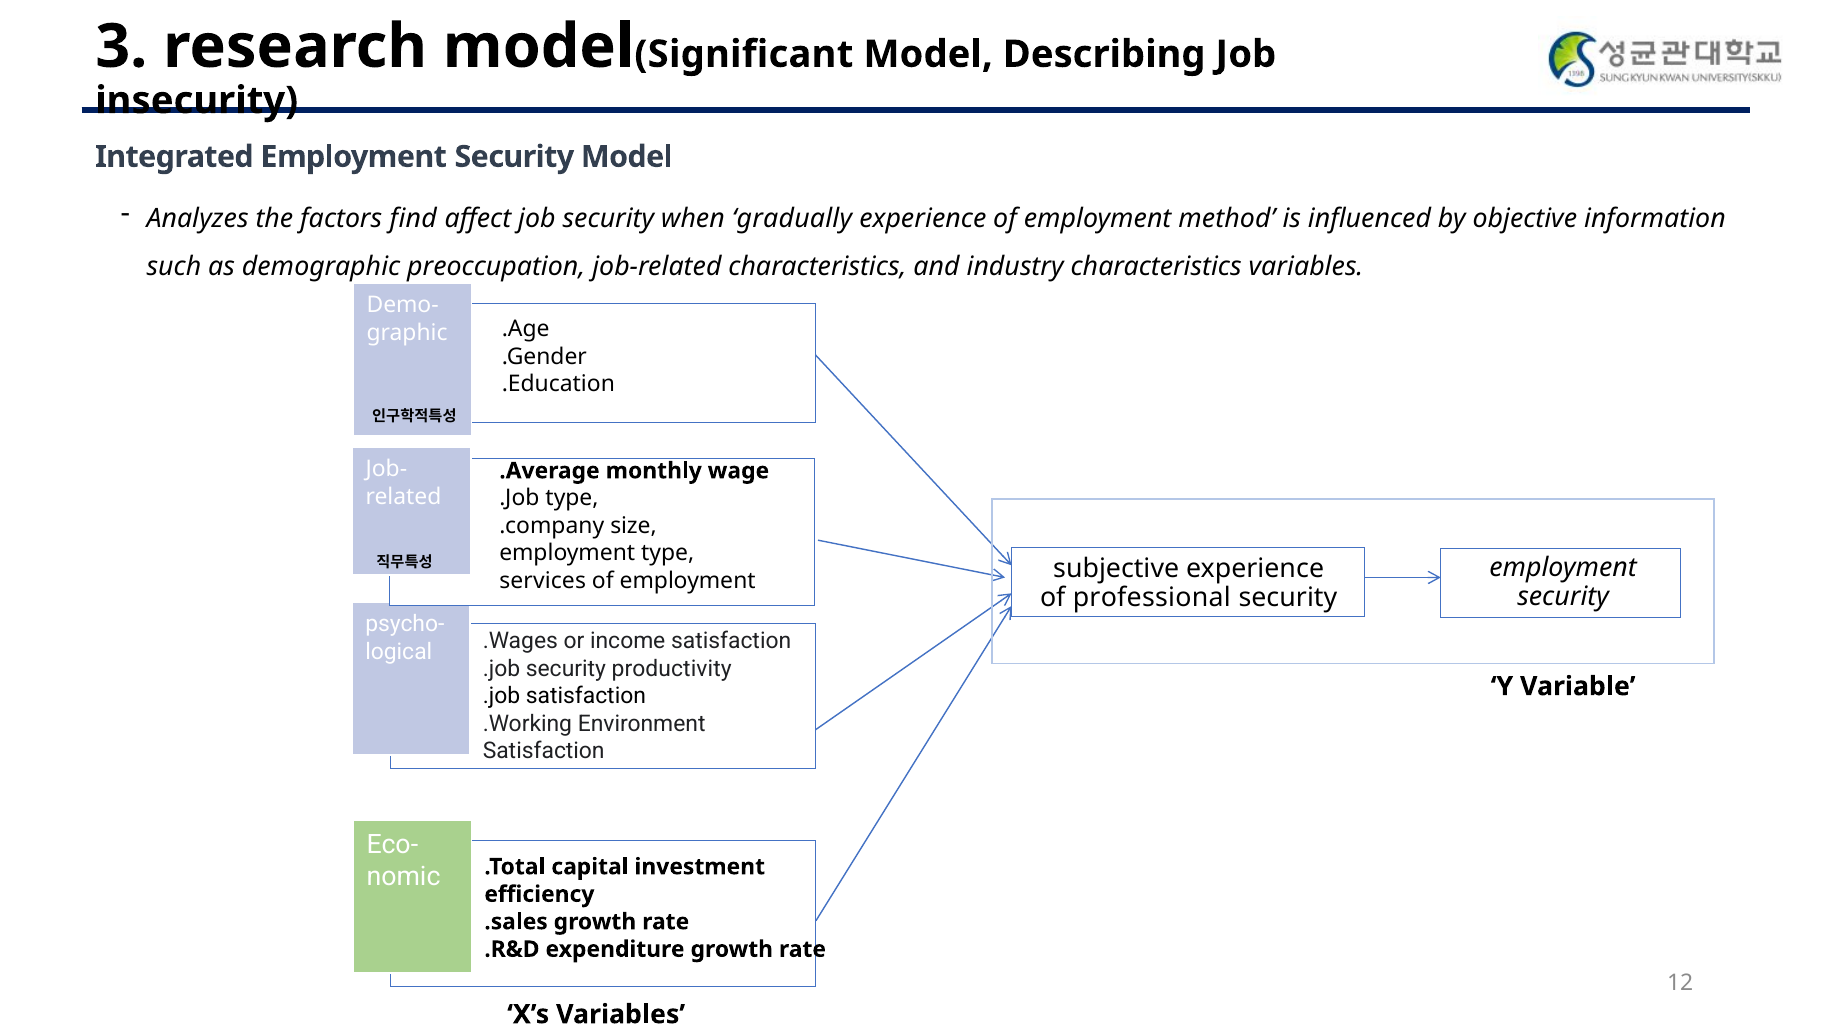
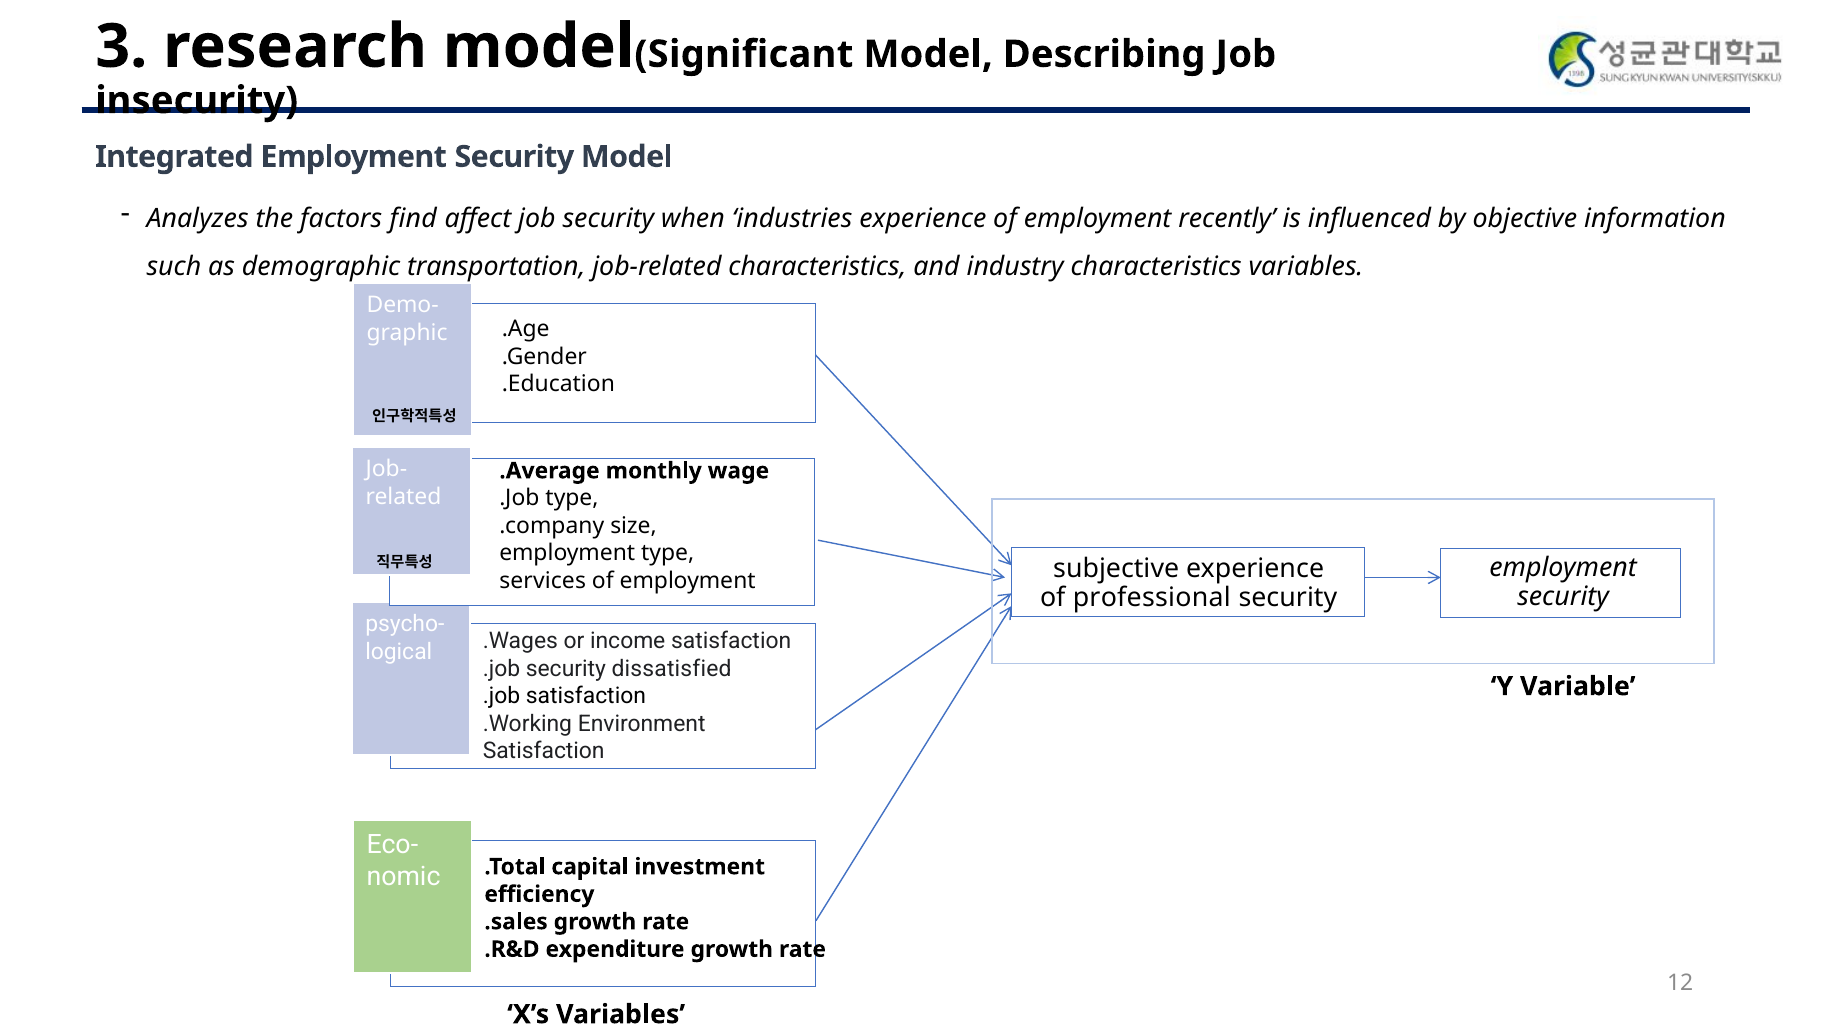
gradually: gradually -> industries
method: method -> recently
preoccupation: preoccupation -> transportation
productivity: productivity -> dissatisfied
